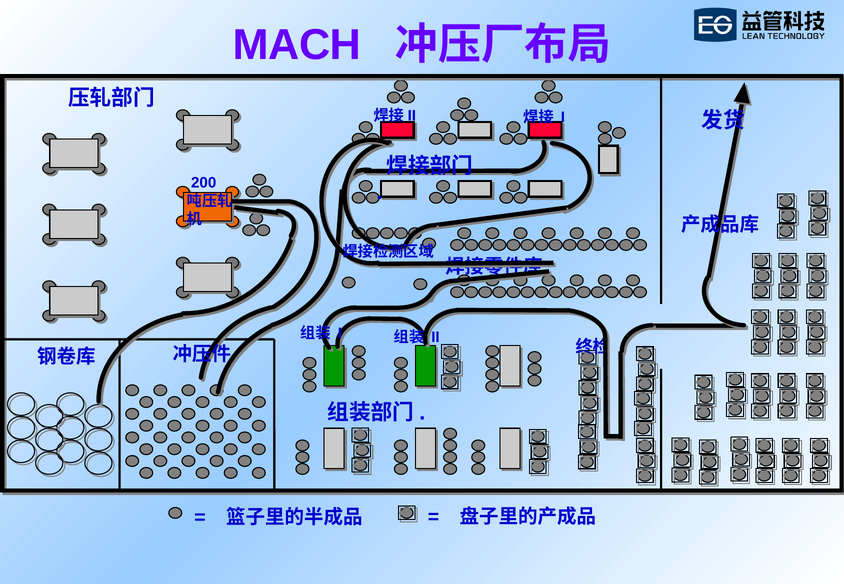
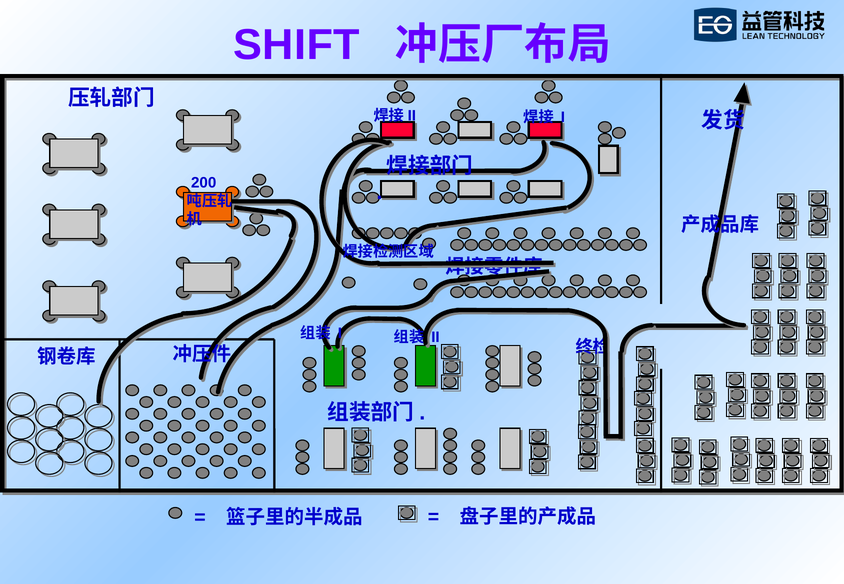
MACH: MACH -> SHIFT
